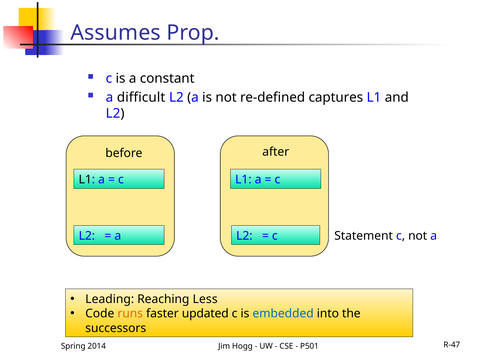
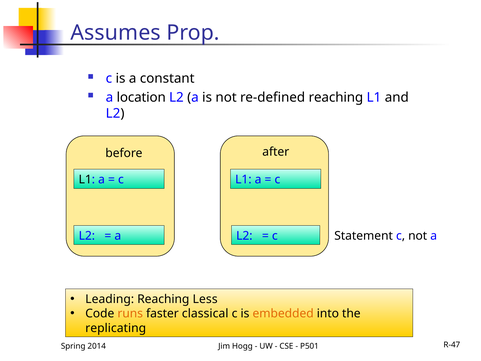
difficult: difficult -> location
re-defined captures: captures -> reaching
updated: updated -> classical
embedded colour: blue -> orange
successors: successors -> replicating
